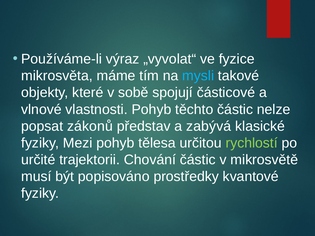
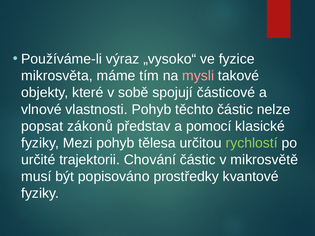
„vyvolat“: „vyvolat“ -> „vysoko“
mysli colour: light blue -> pink
zabývá: zabývá -> pomocí
